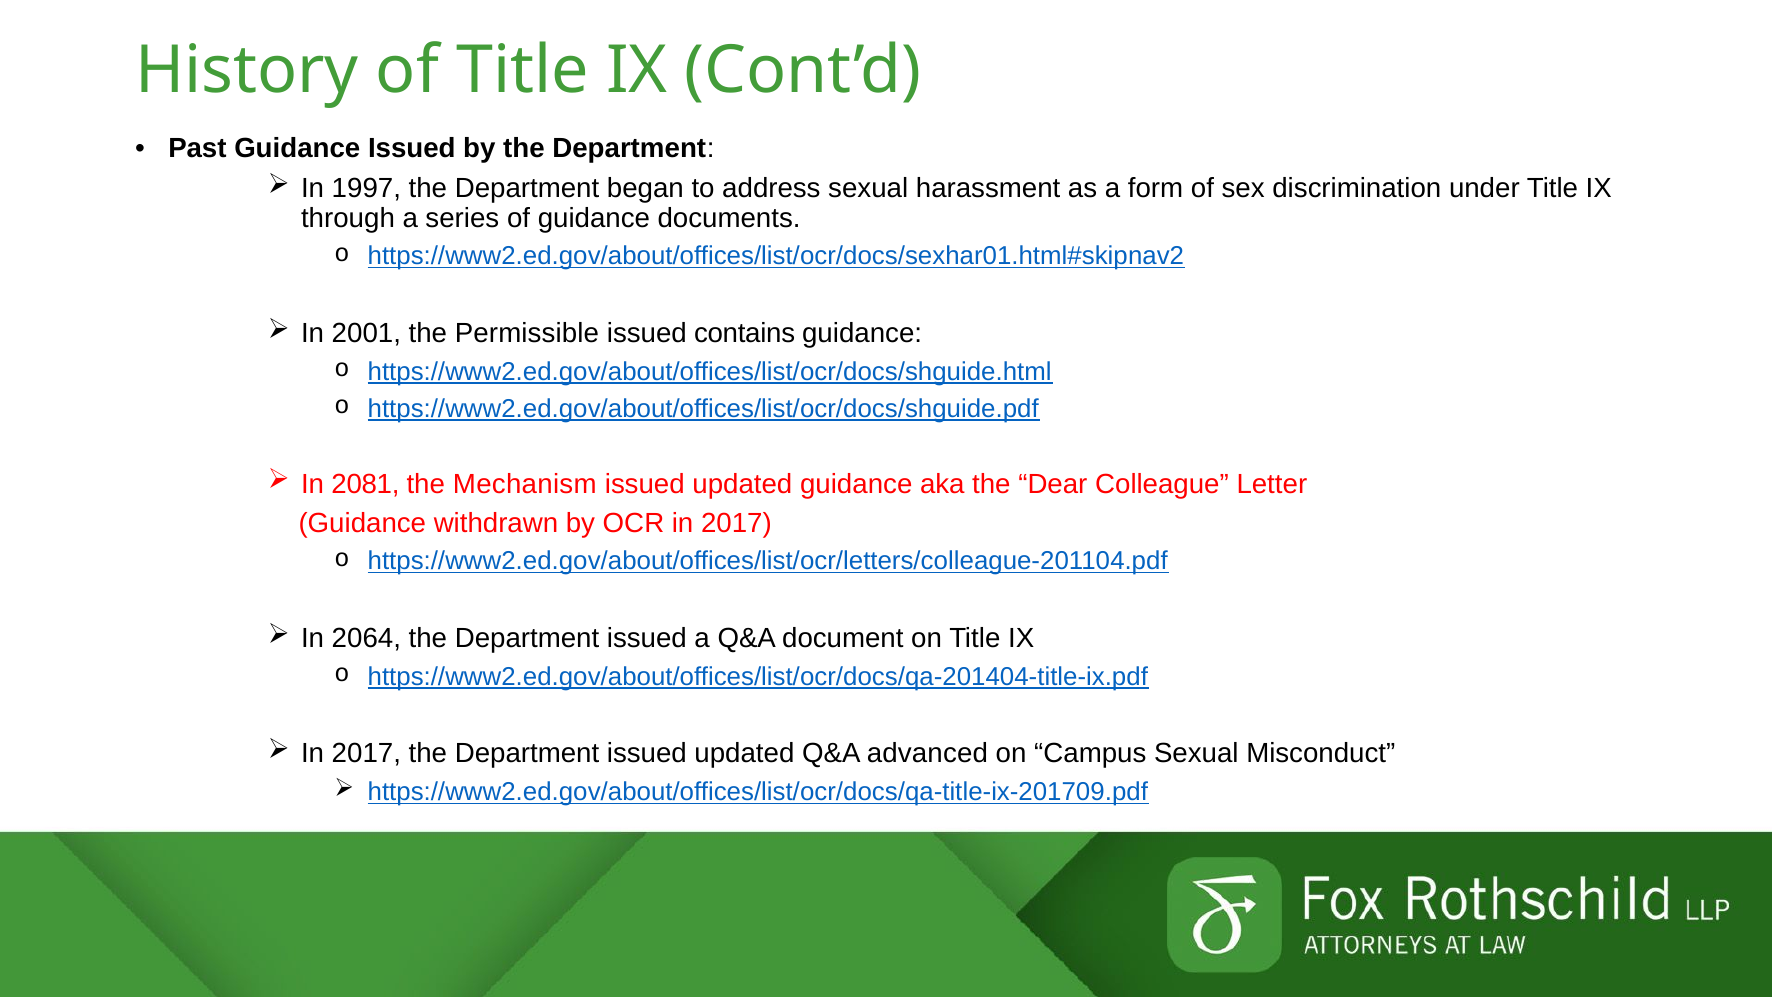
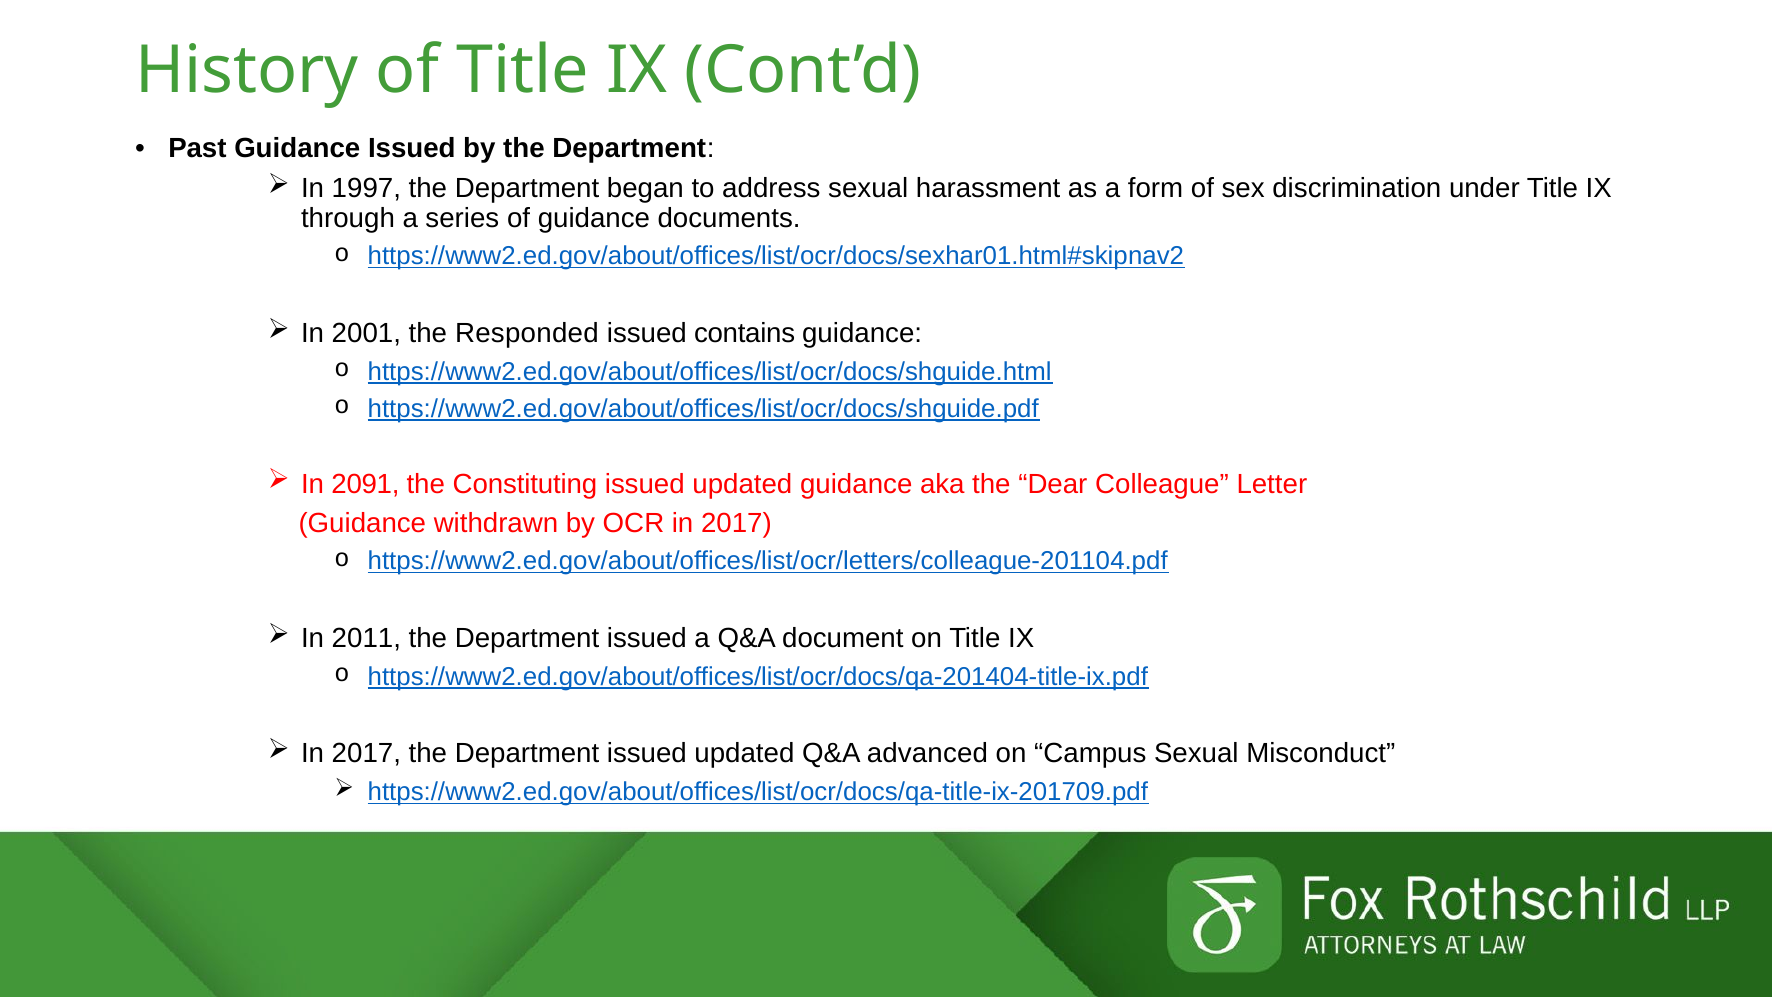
Permissible: Permissible -> Responded
2081: 2081 -> 2091
Mechanism: Mechanism -> Constituting
2064: 2064 -> 2011
